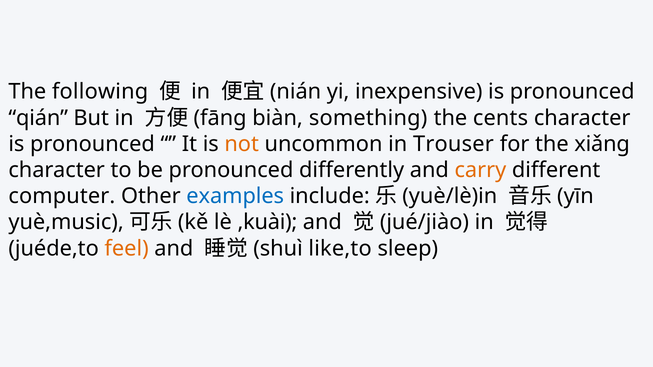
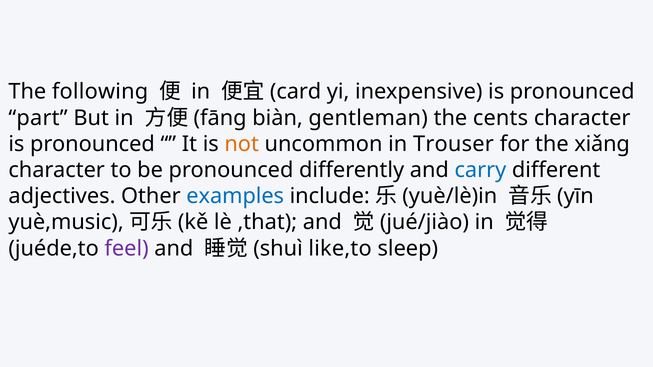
nián: nián -> card
qián: qián -> part
something: something -> gentleman
carry colour: orange -> blue
computer: computer -> adjectives
,kuài: ,kuài -> ,that
feel colour: orange -> purple
